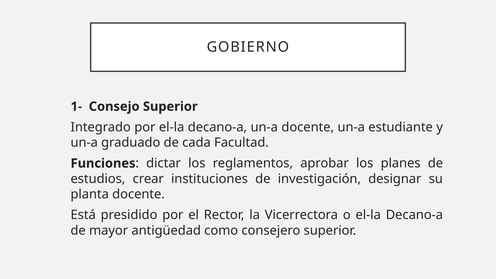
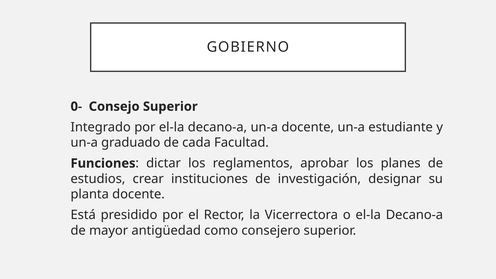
1-: 1- -> 0-
